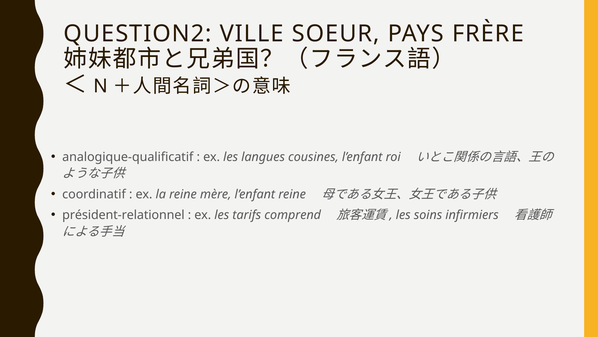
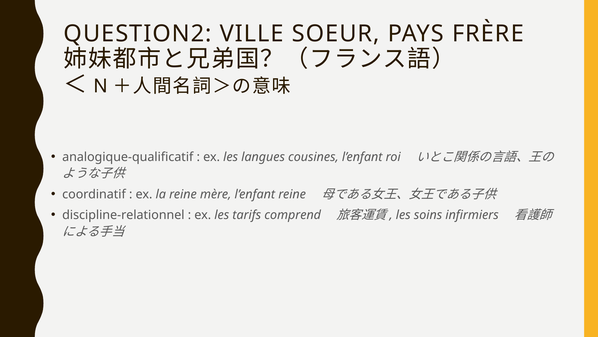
président-relationnel: président-relationnel -> discipline-relationnel
